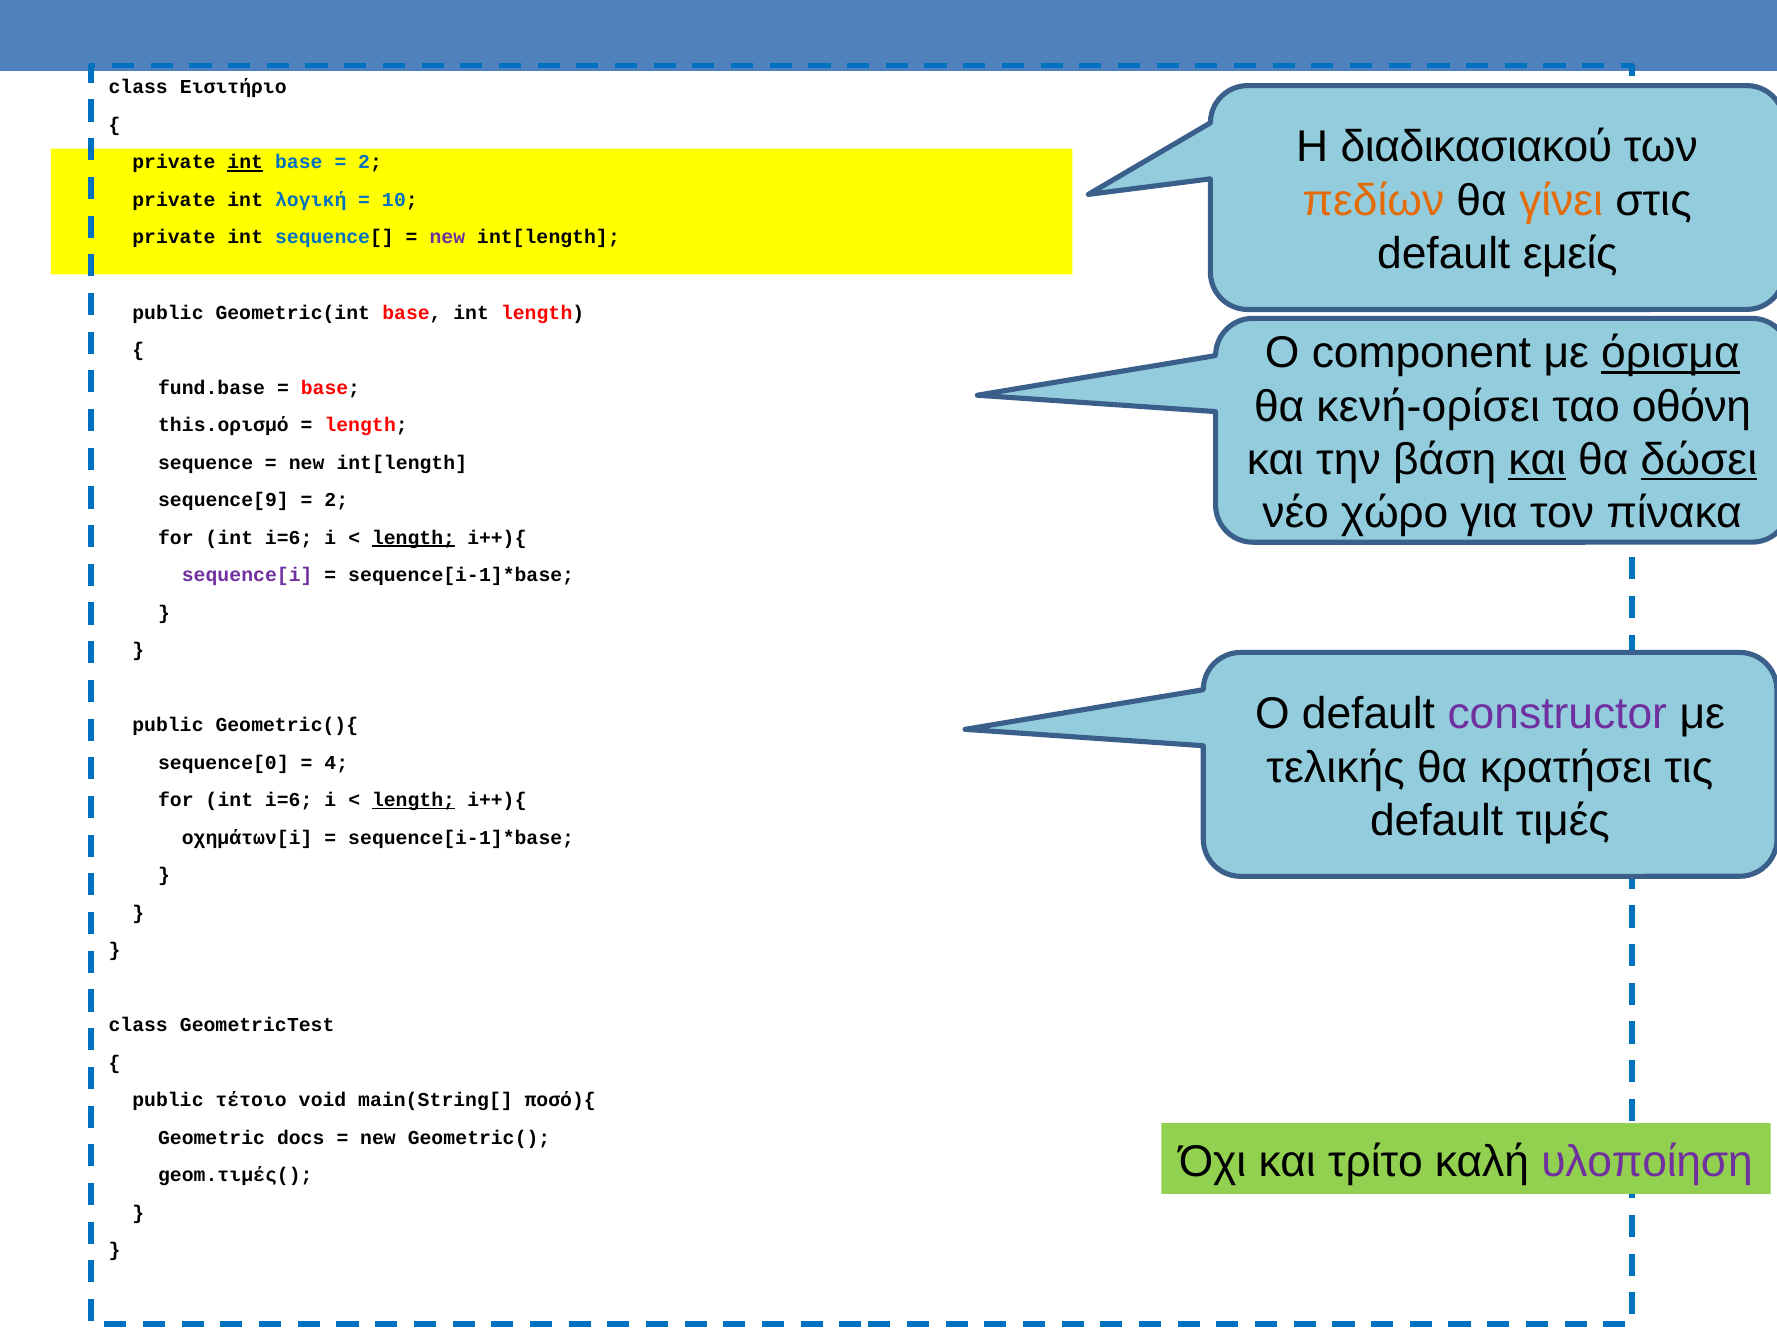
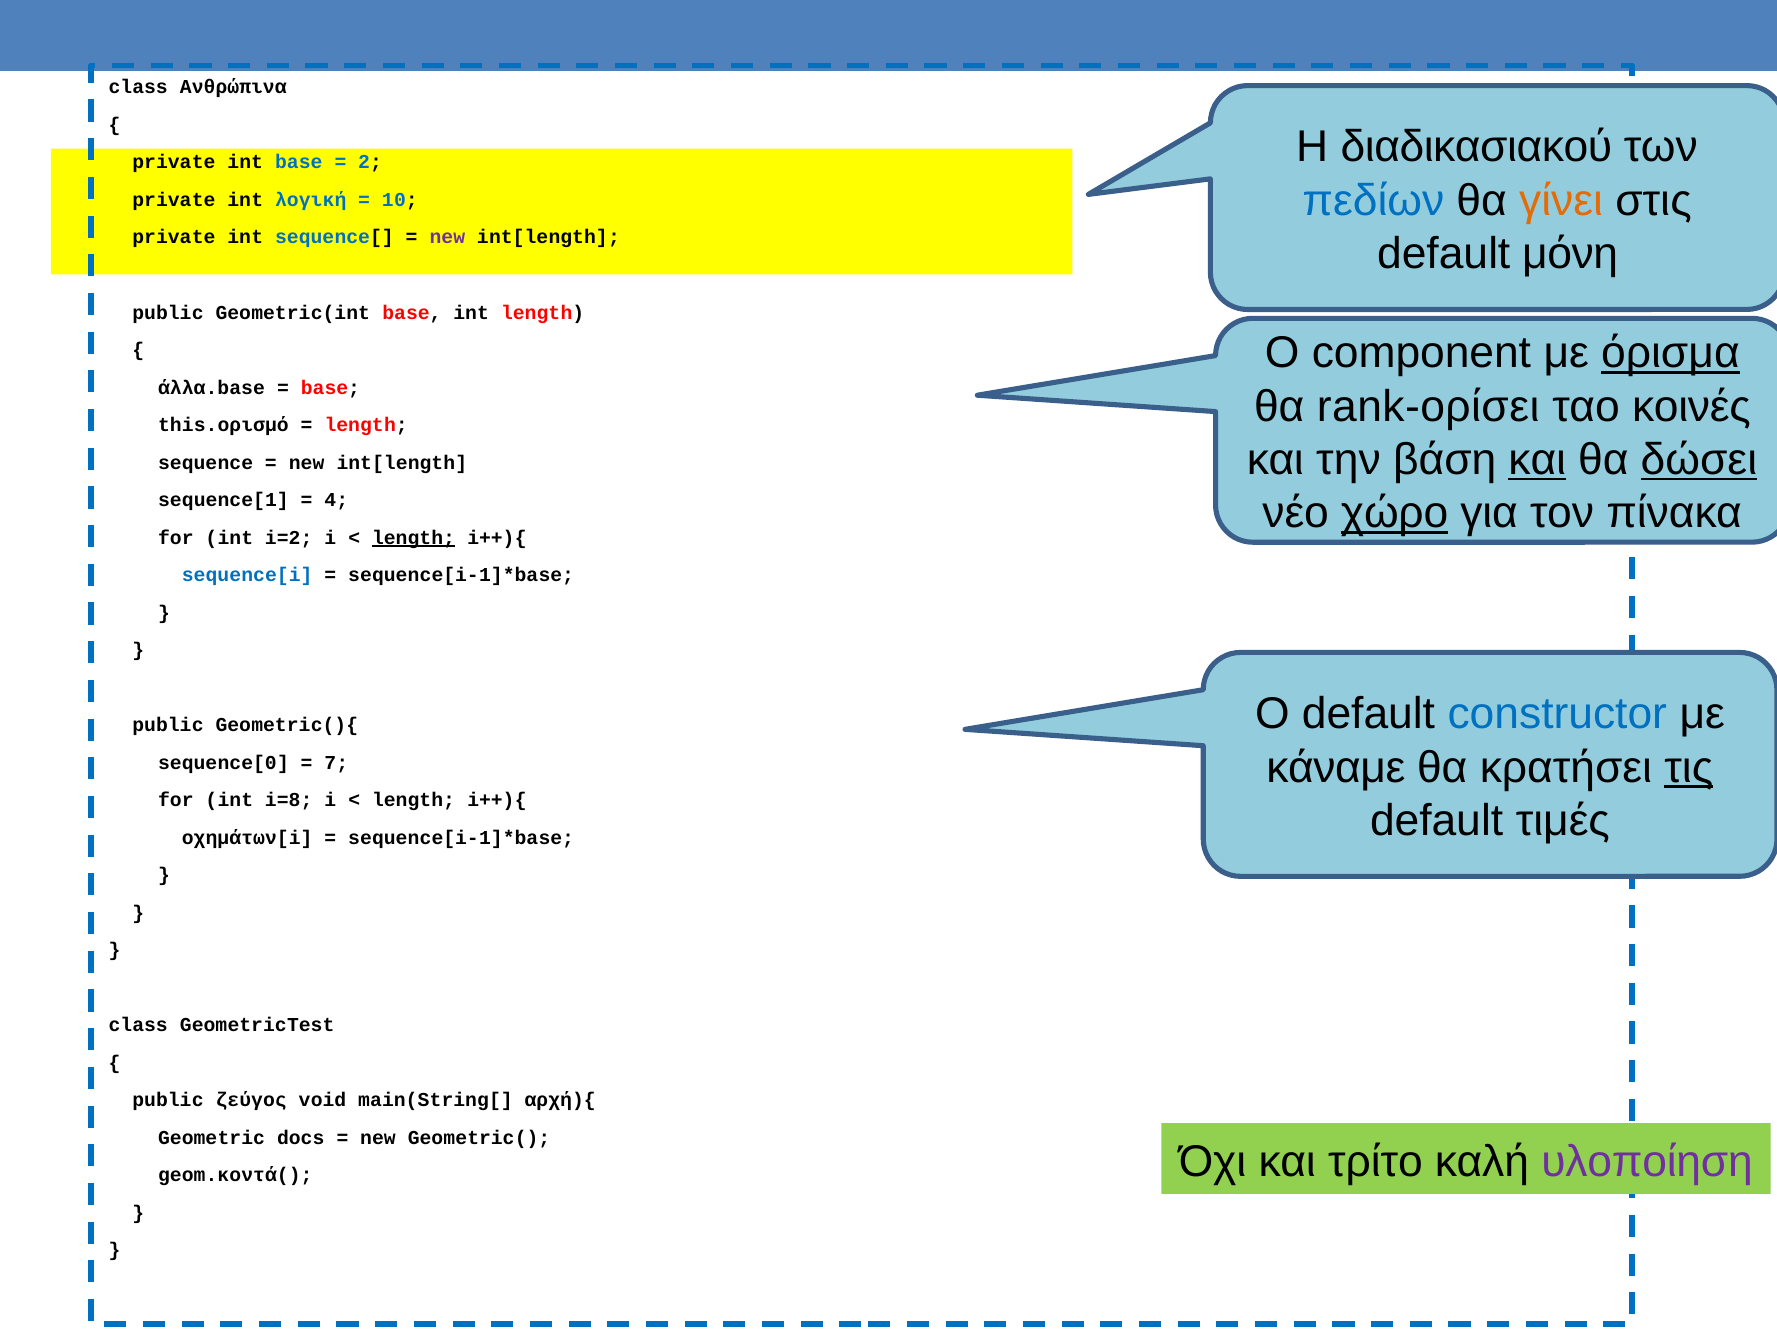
Εισιτήριο: Εισιτήριο -> Ανθρώπινα
int at (245, 162) underline: present -> none
πεδίων colour: orange -> blue
εμείς: εμείς -> μόνη
fund.base: fund.base -> άλλα.base
κενή-ορίσει: κενή-ορίσει -> rank-ορίσει
οθόνη: οθόνη -> κοινές
sequence[9: sequence[9 -> sequence[1
2 at (336, 500): 2 -> 4
χώρο underline: none -> present
i=6 at (289, 537): i=6 -> i=2
sequence[i colour: purple -> blue
constructor colour: purple -> blue
τελικής: τελικής -> κάναμε
τις underline: none -> present
4: 4 -> 7
i=6 at (289, 800): i=6 -> i=8
length at (414, 800) underline: present -> none
τέτοιο: τέτοιο -> ζεύγος
ποσό){: ποσό){ -> αρχή){
geom.τιμές(: geom.τιμές( -> geom.κοντά(
